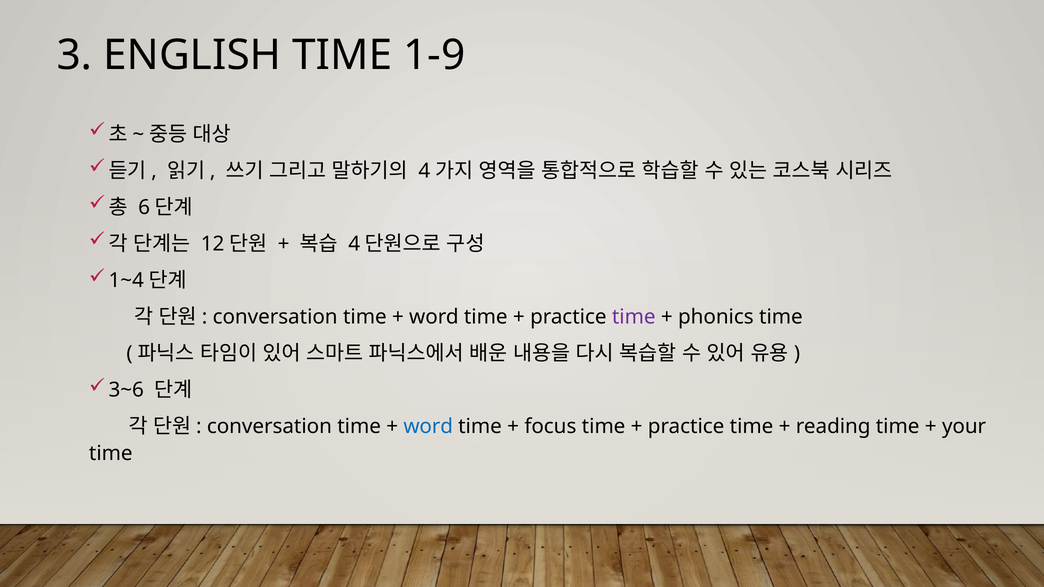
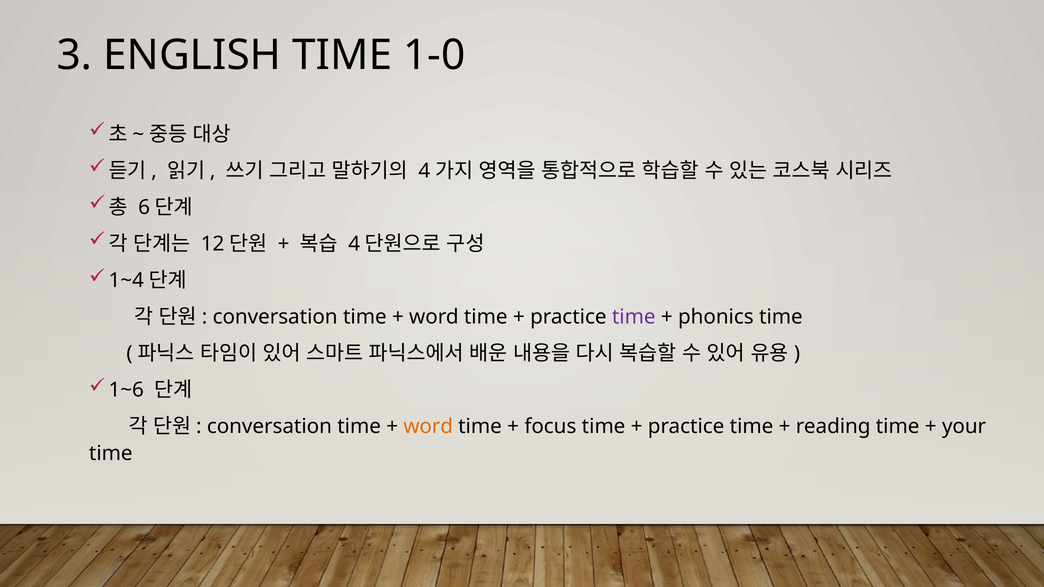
1-9: 1-9 -> 1-0
3~6: 3~6 -> 1~6
word at (428, 427) colour: blue -> orange
